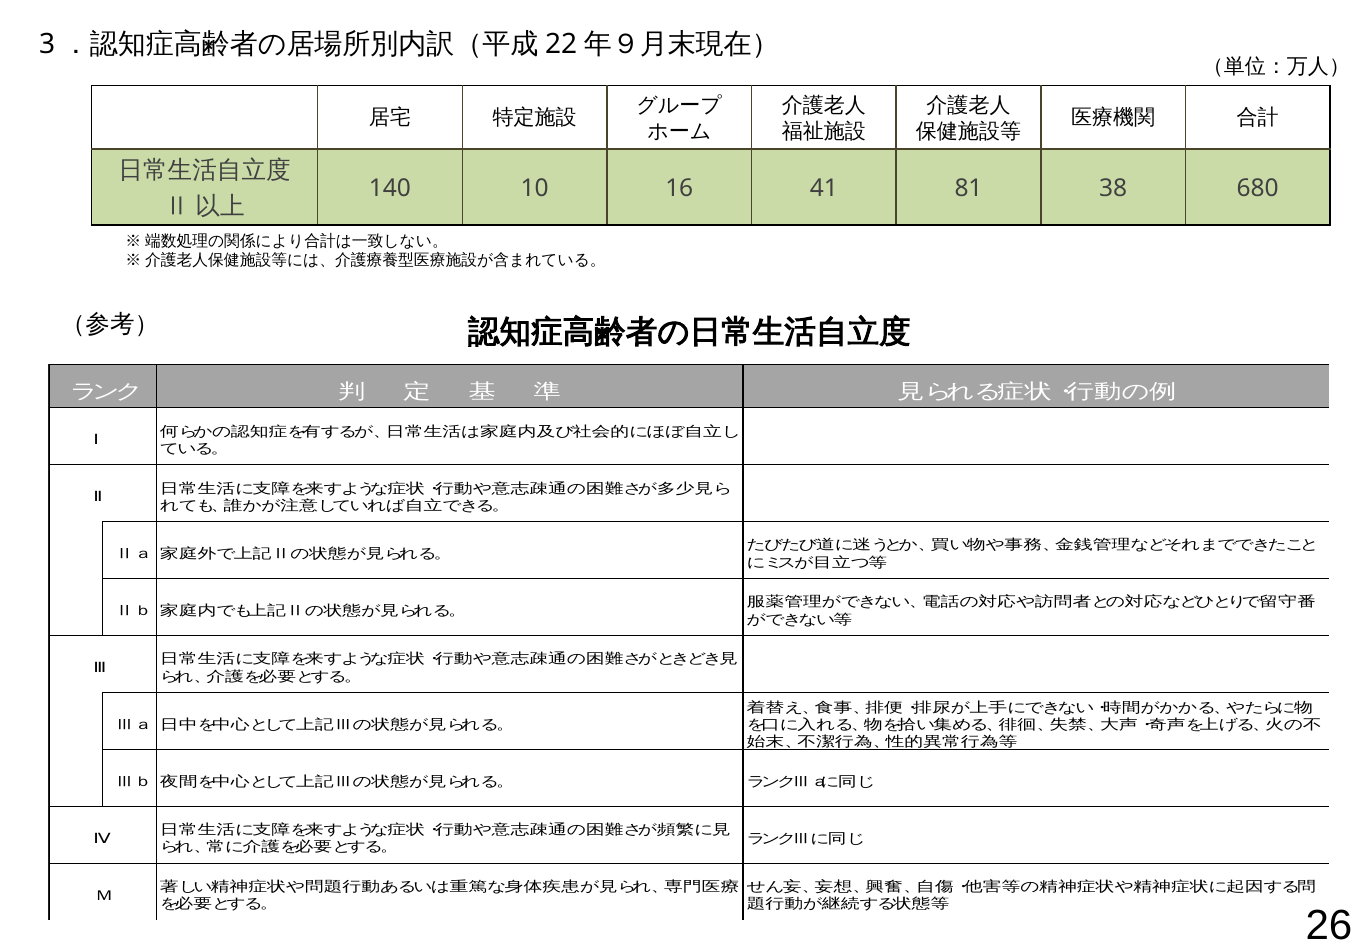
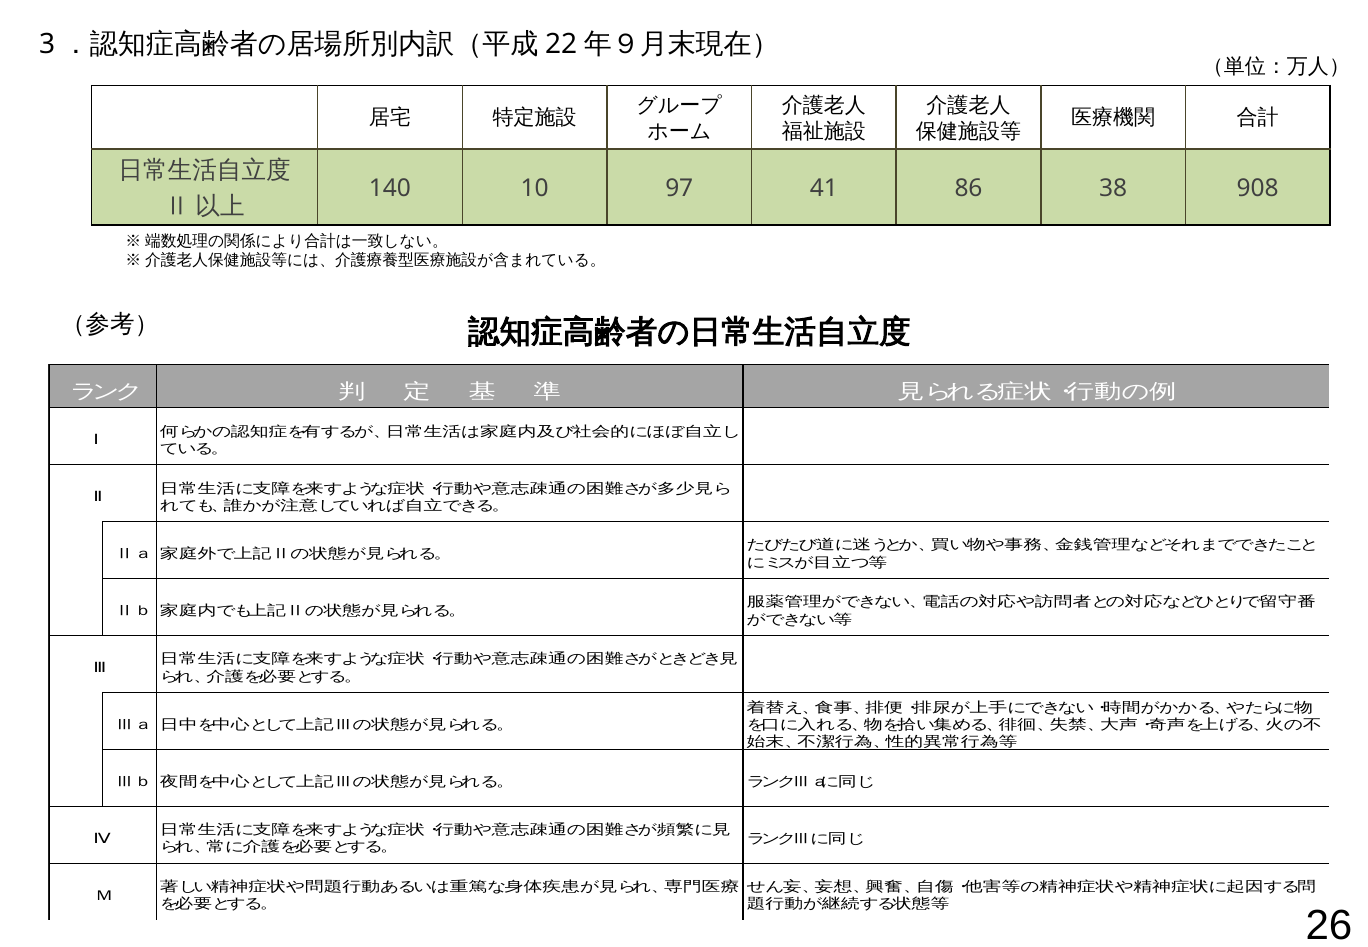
16: 16 -> 97
81: 81 -> 86
680: 680 -> 908
